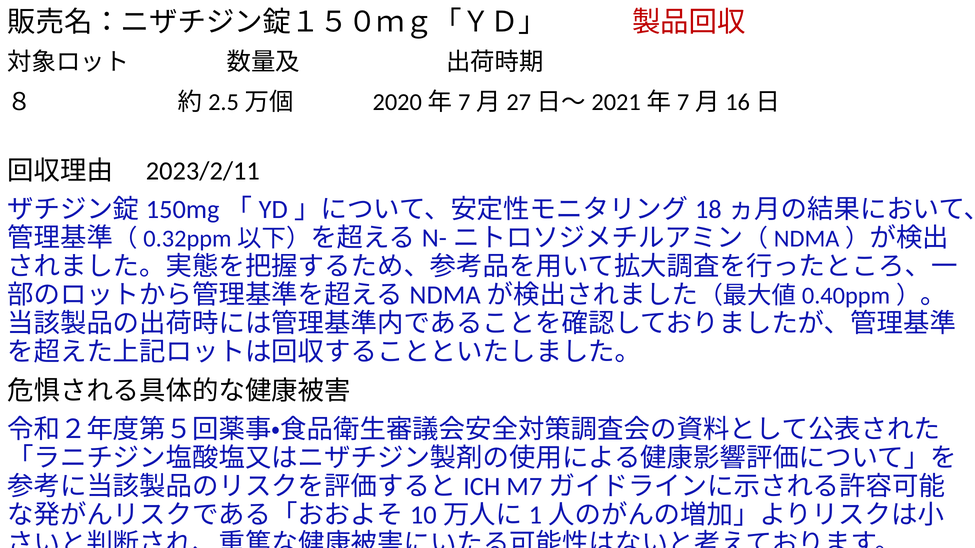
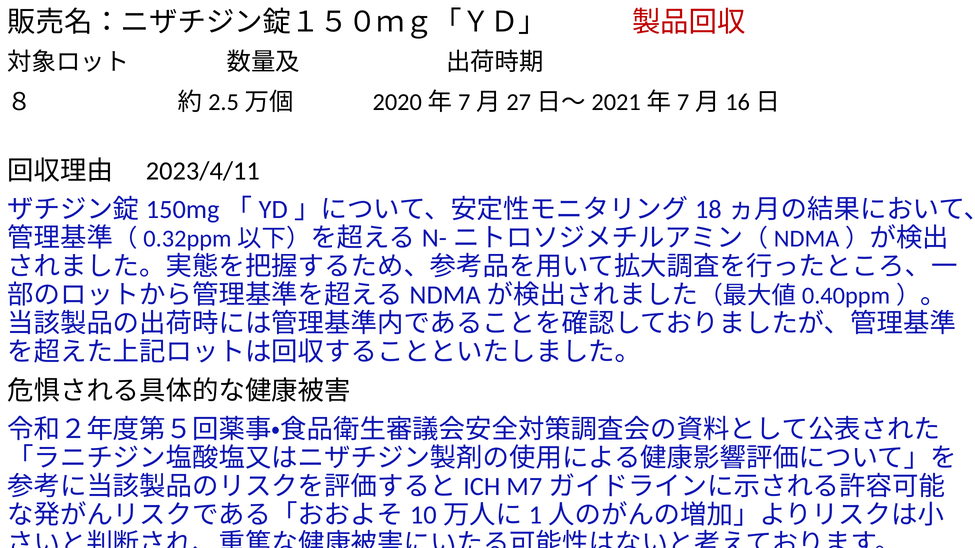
2023/2/11: 2023/2/11 -> 2023/4/11
